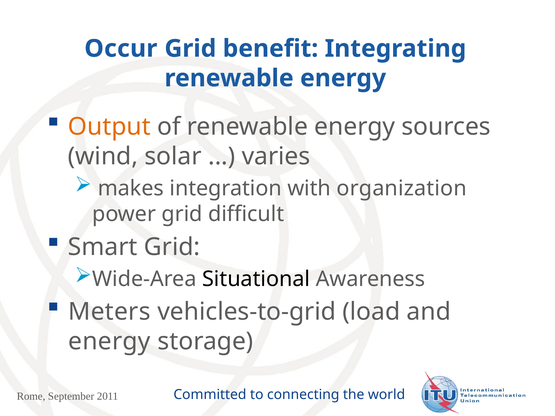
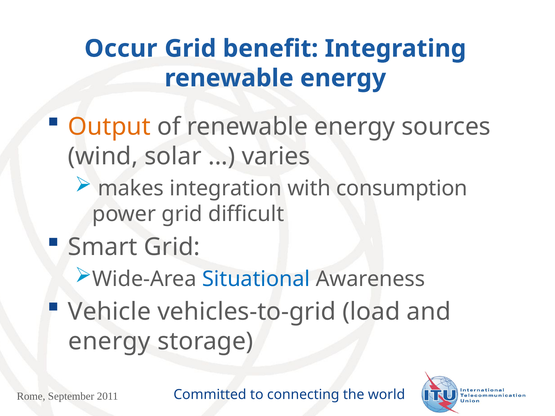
organization: organization -> consumption
Situational colour: black -> blue
Meters: Meters -> Vehicle
